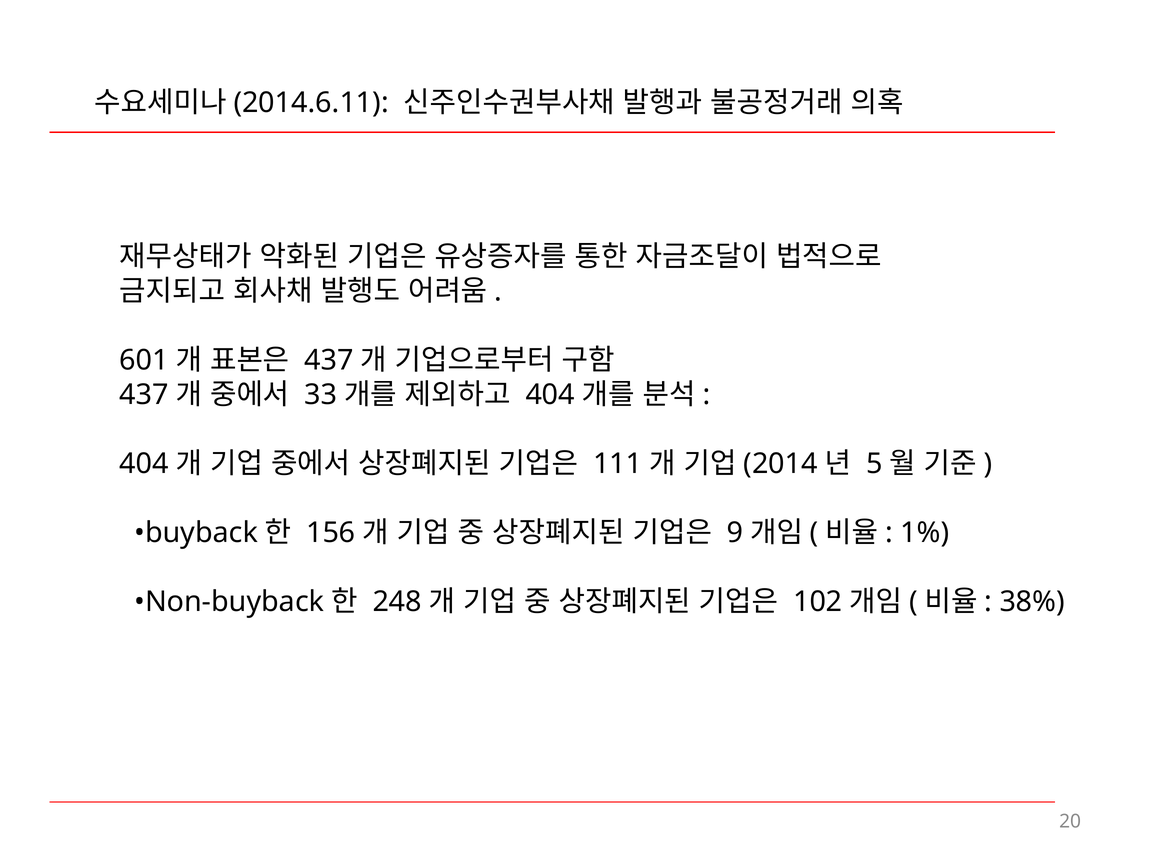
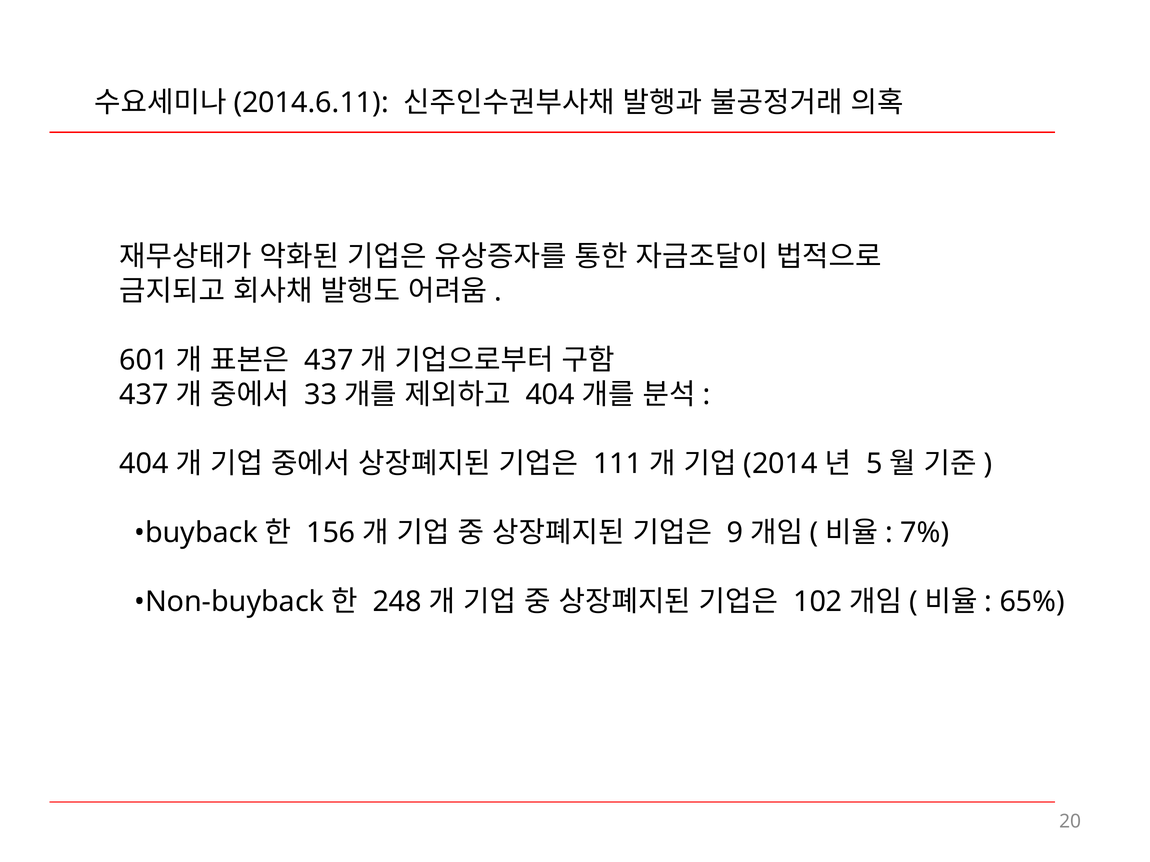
1%: 1% -> 7%
38%: 38% -> 65%
